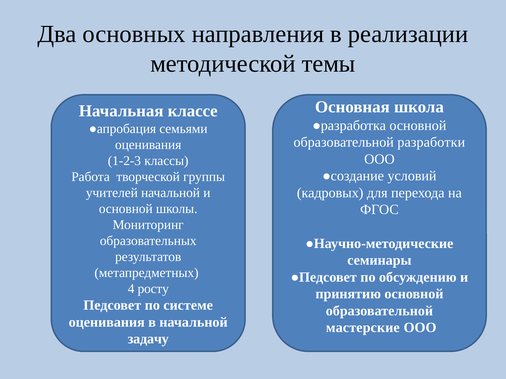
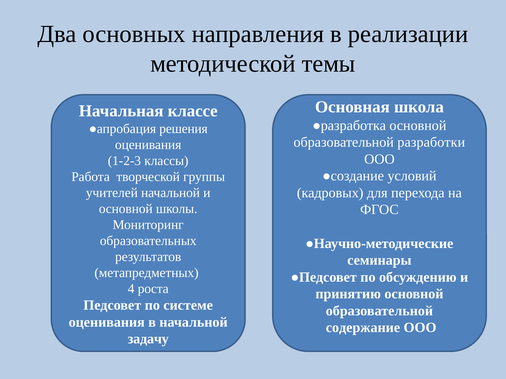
семьями: семьями -> решения
росту: росту -> роста
мастерские: мастерские -> содержание
